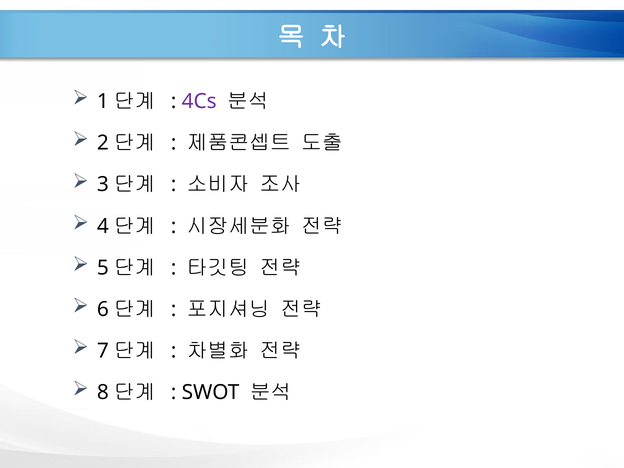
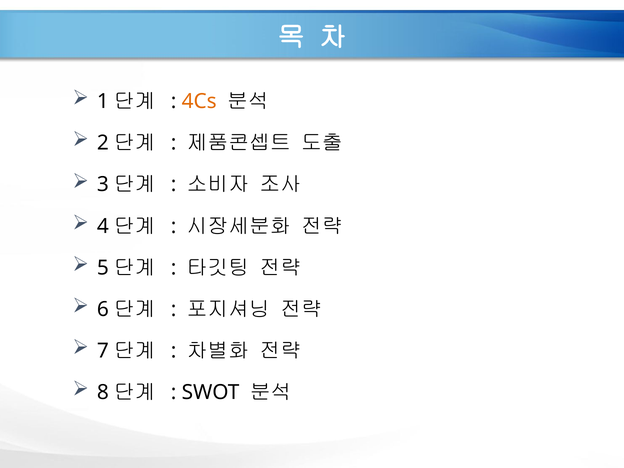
4Cs colour: purple -> orange
